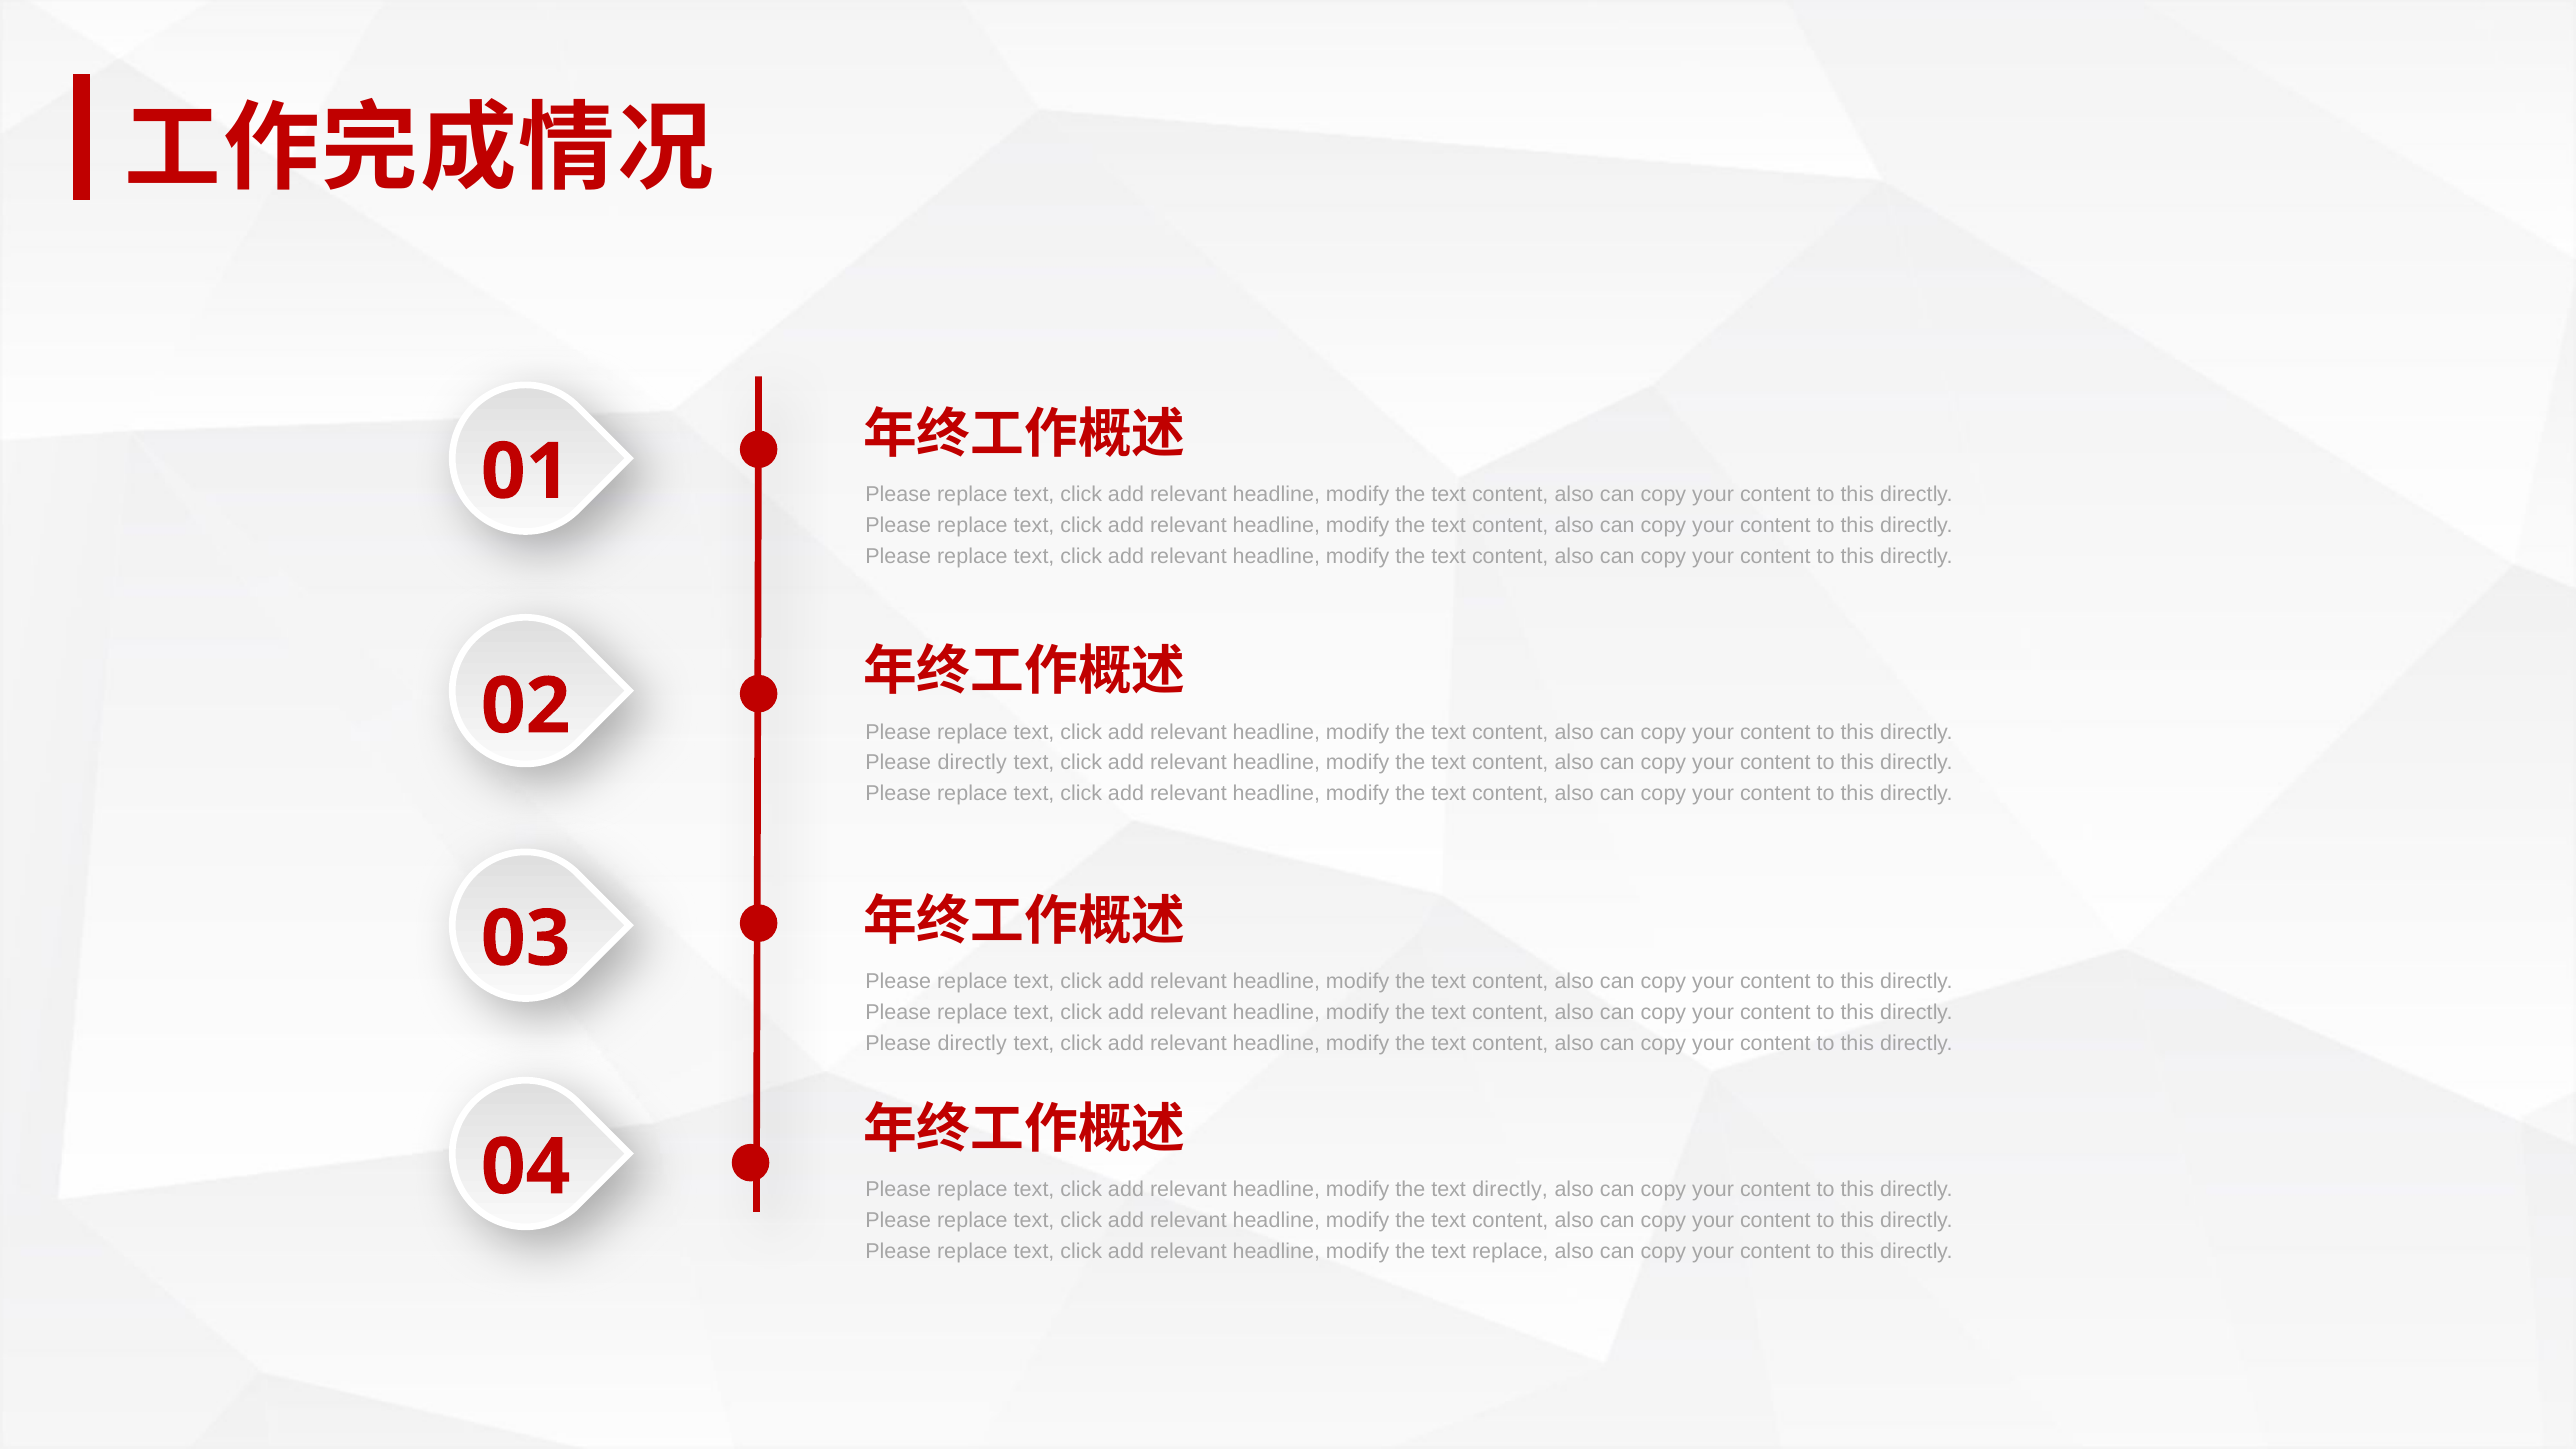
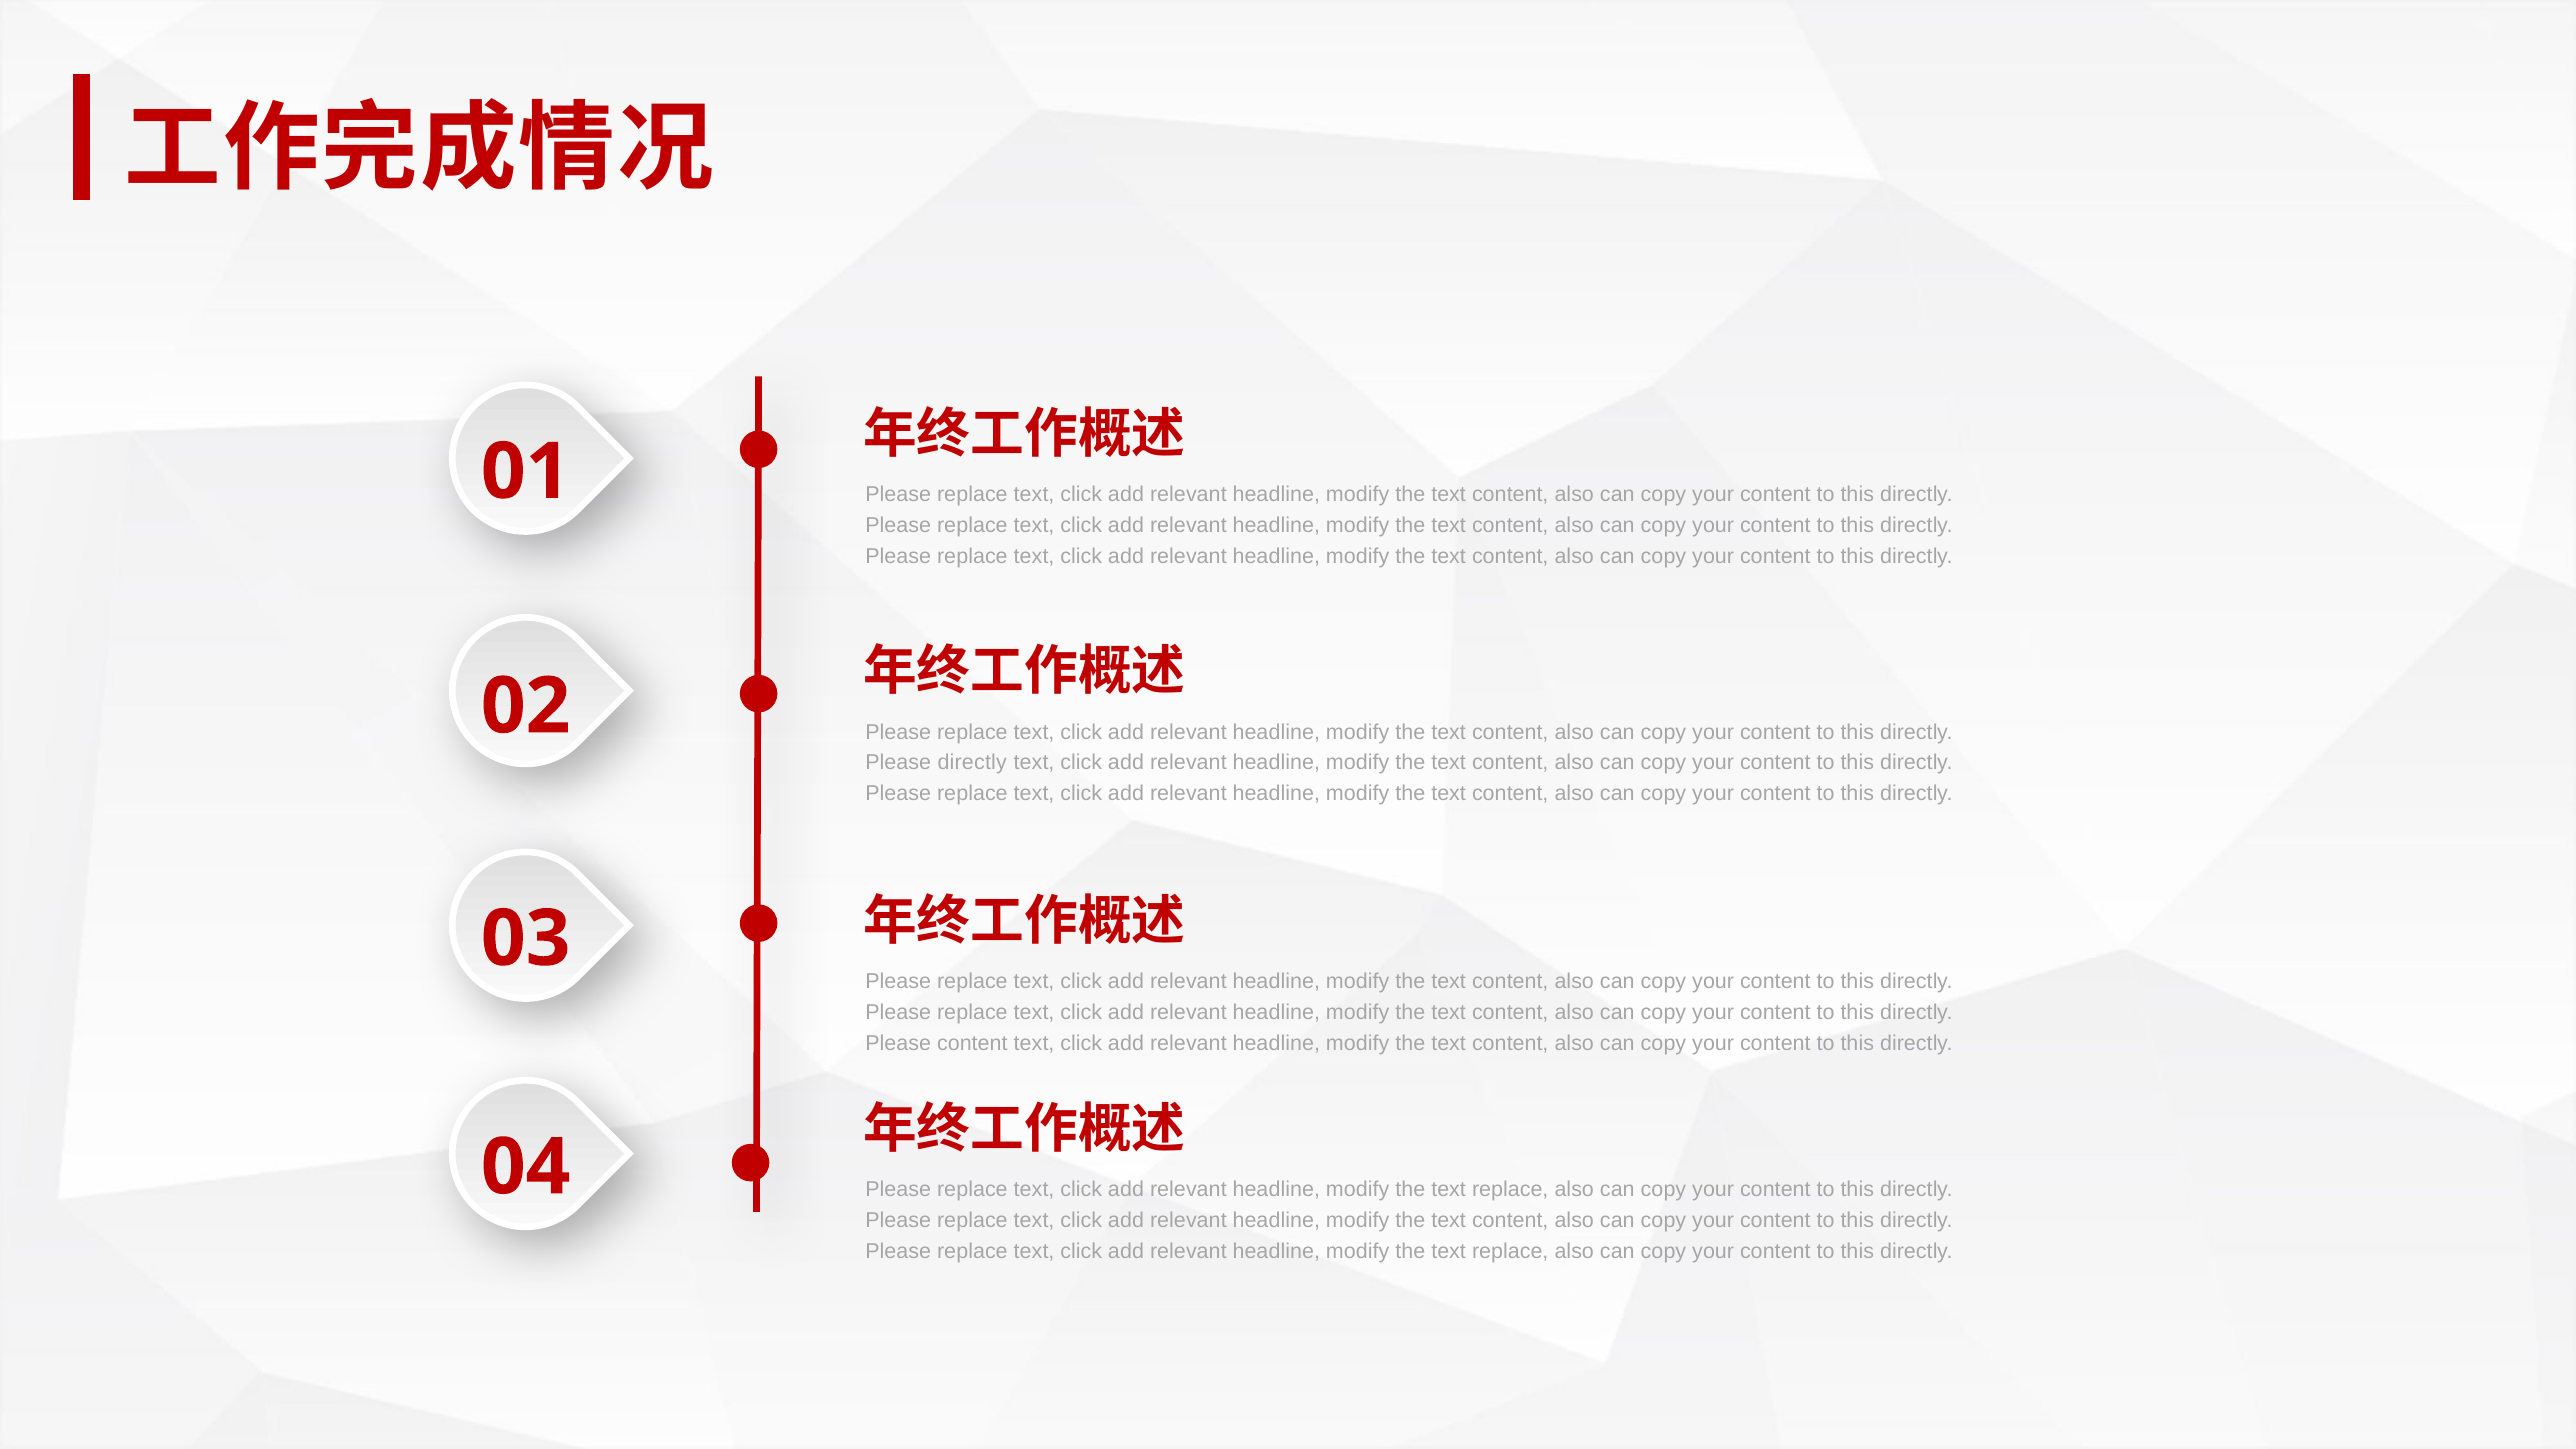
directly at (972, 1043): directly -> content
directly at (1510, 1189): directly -> replace
